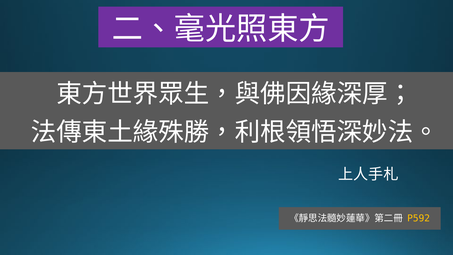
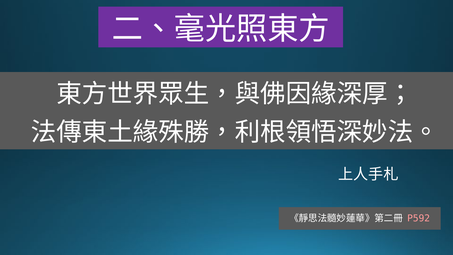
P592 colour: yellow -> pink
